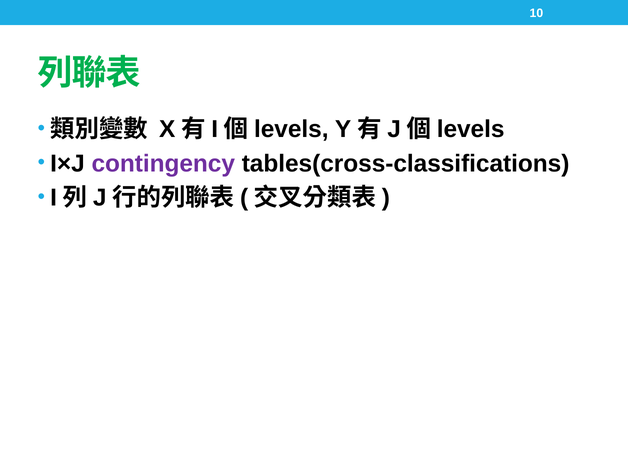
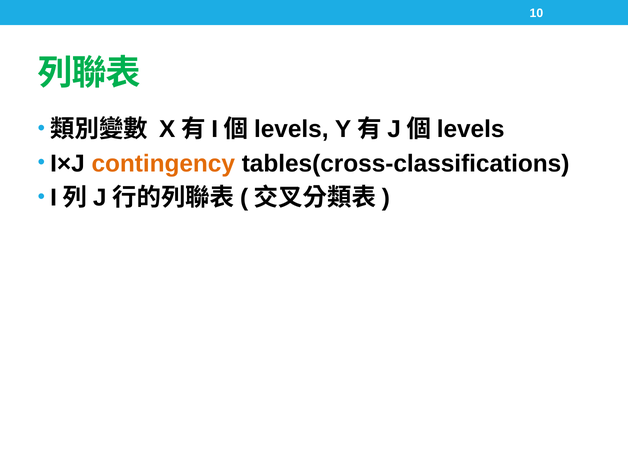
contingency colour: purple -> orange
